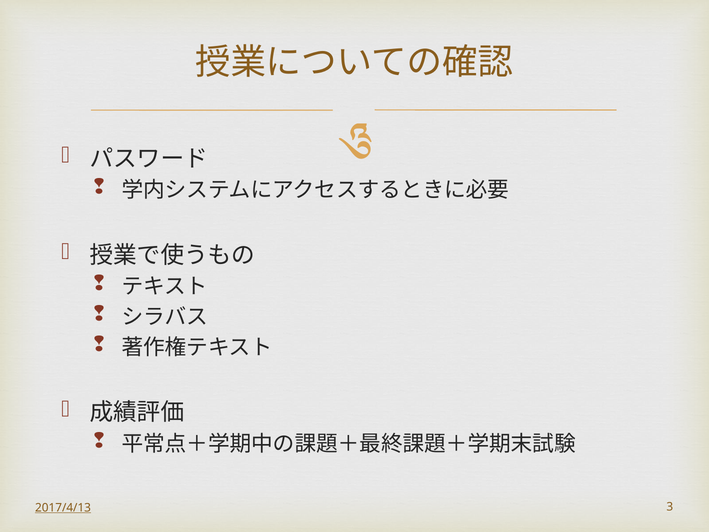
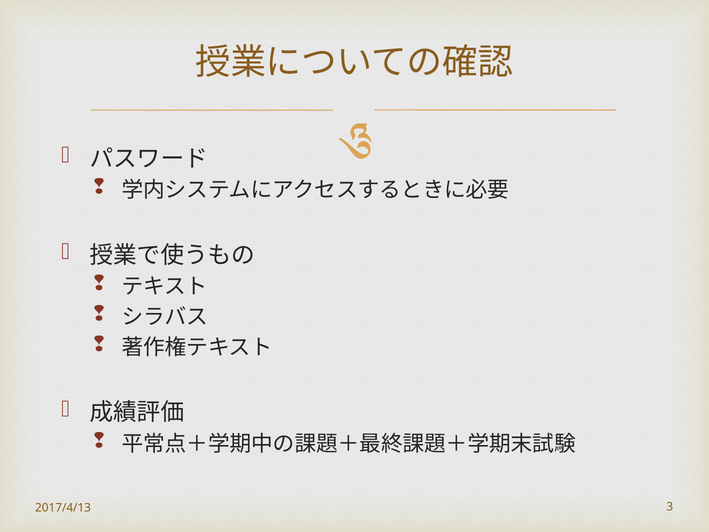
2017/4/13 underline: present -> none
